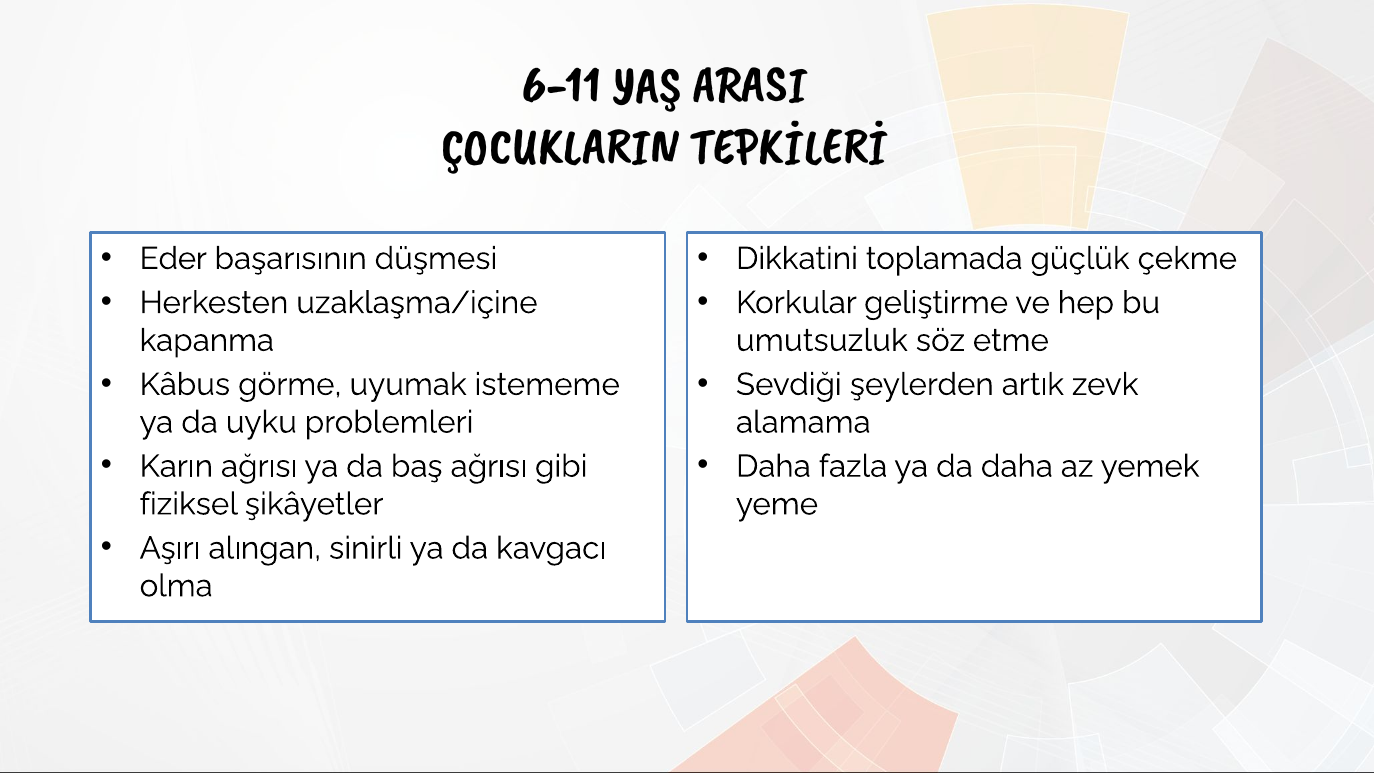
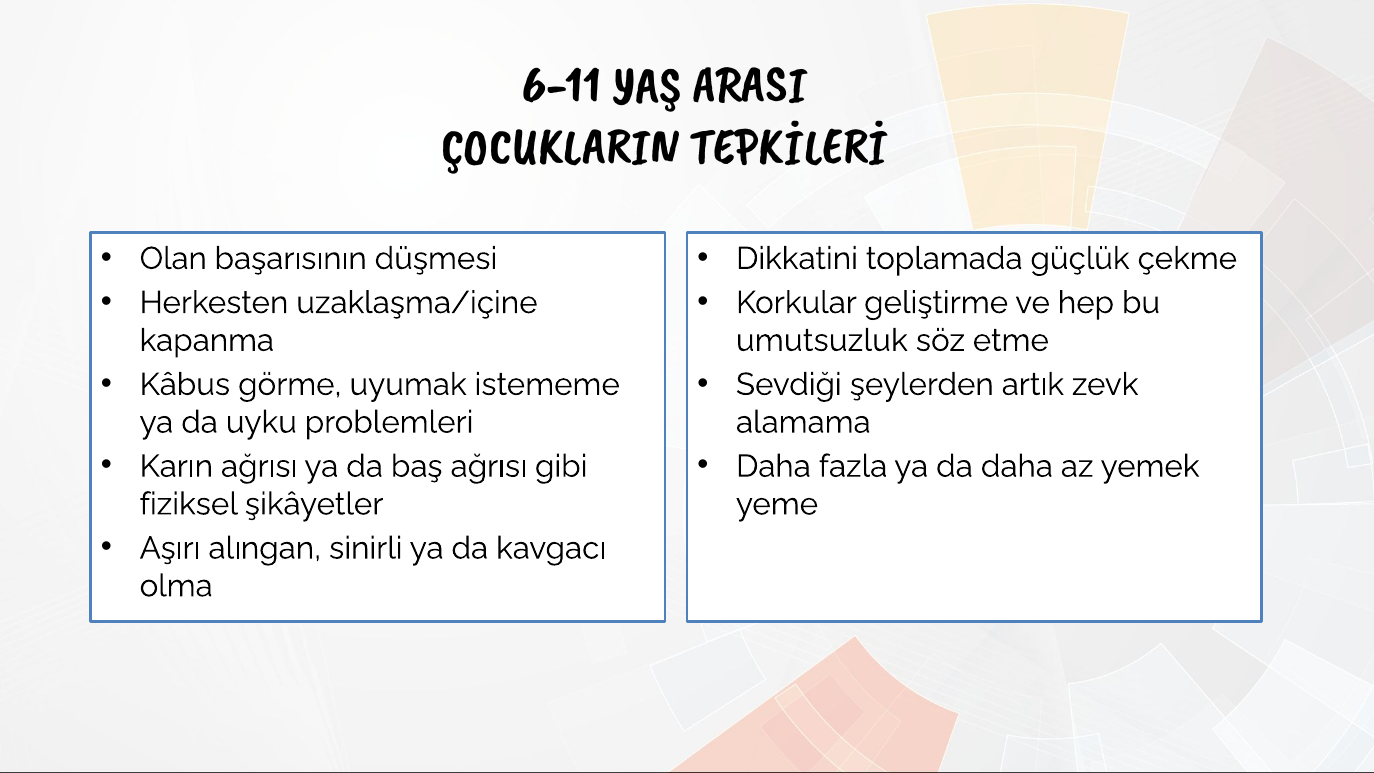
Eder: Eder -> Olan
